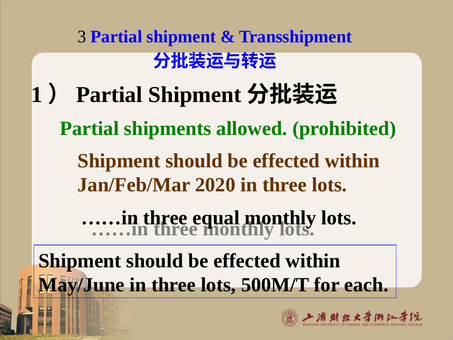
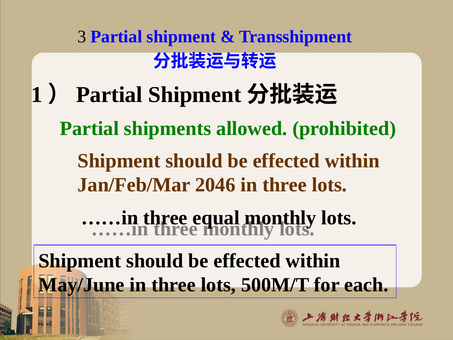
2020: 2020 -> 2046
